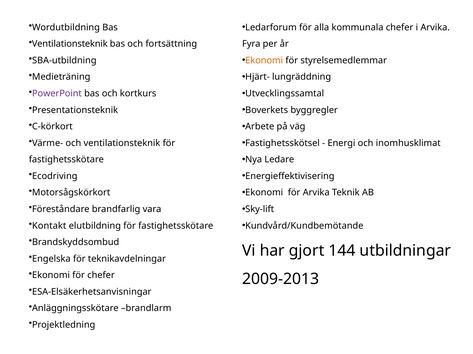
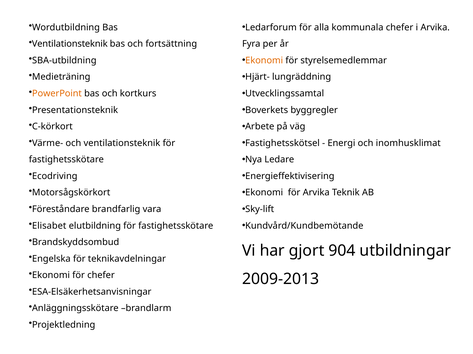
PowerPoint colour: purple -> orange
Kontakt: Kontakt -> Elisabet
144: 144 -> 904
